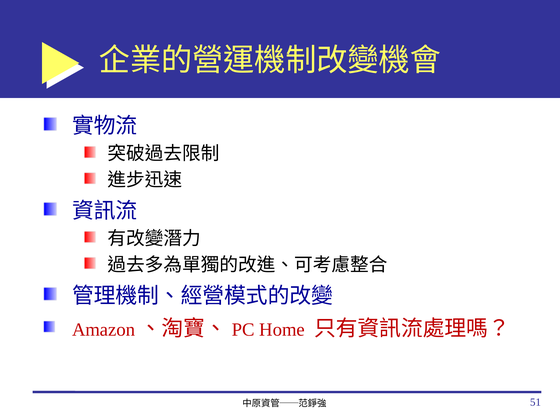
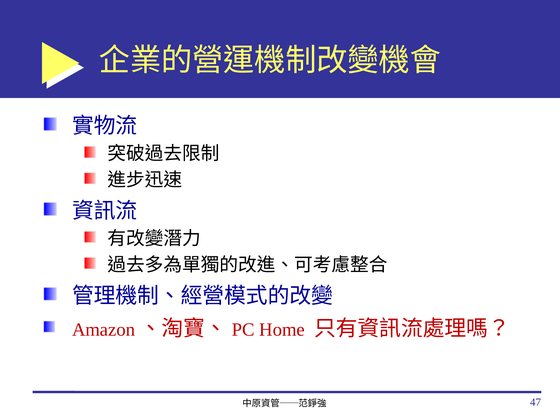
51: 51 -> 47
